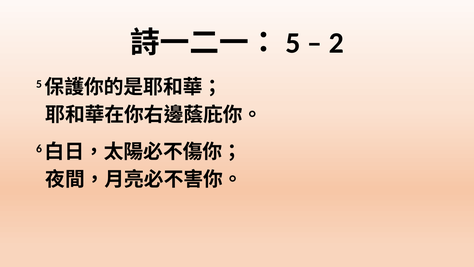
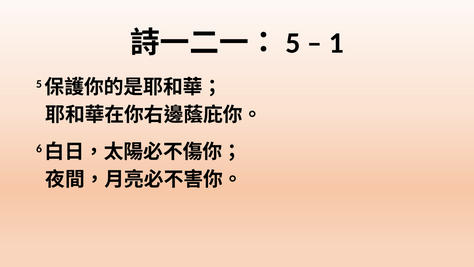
2: 2 -> 1
